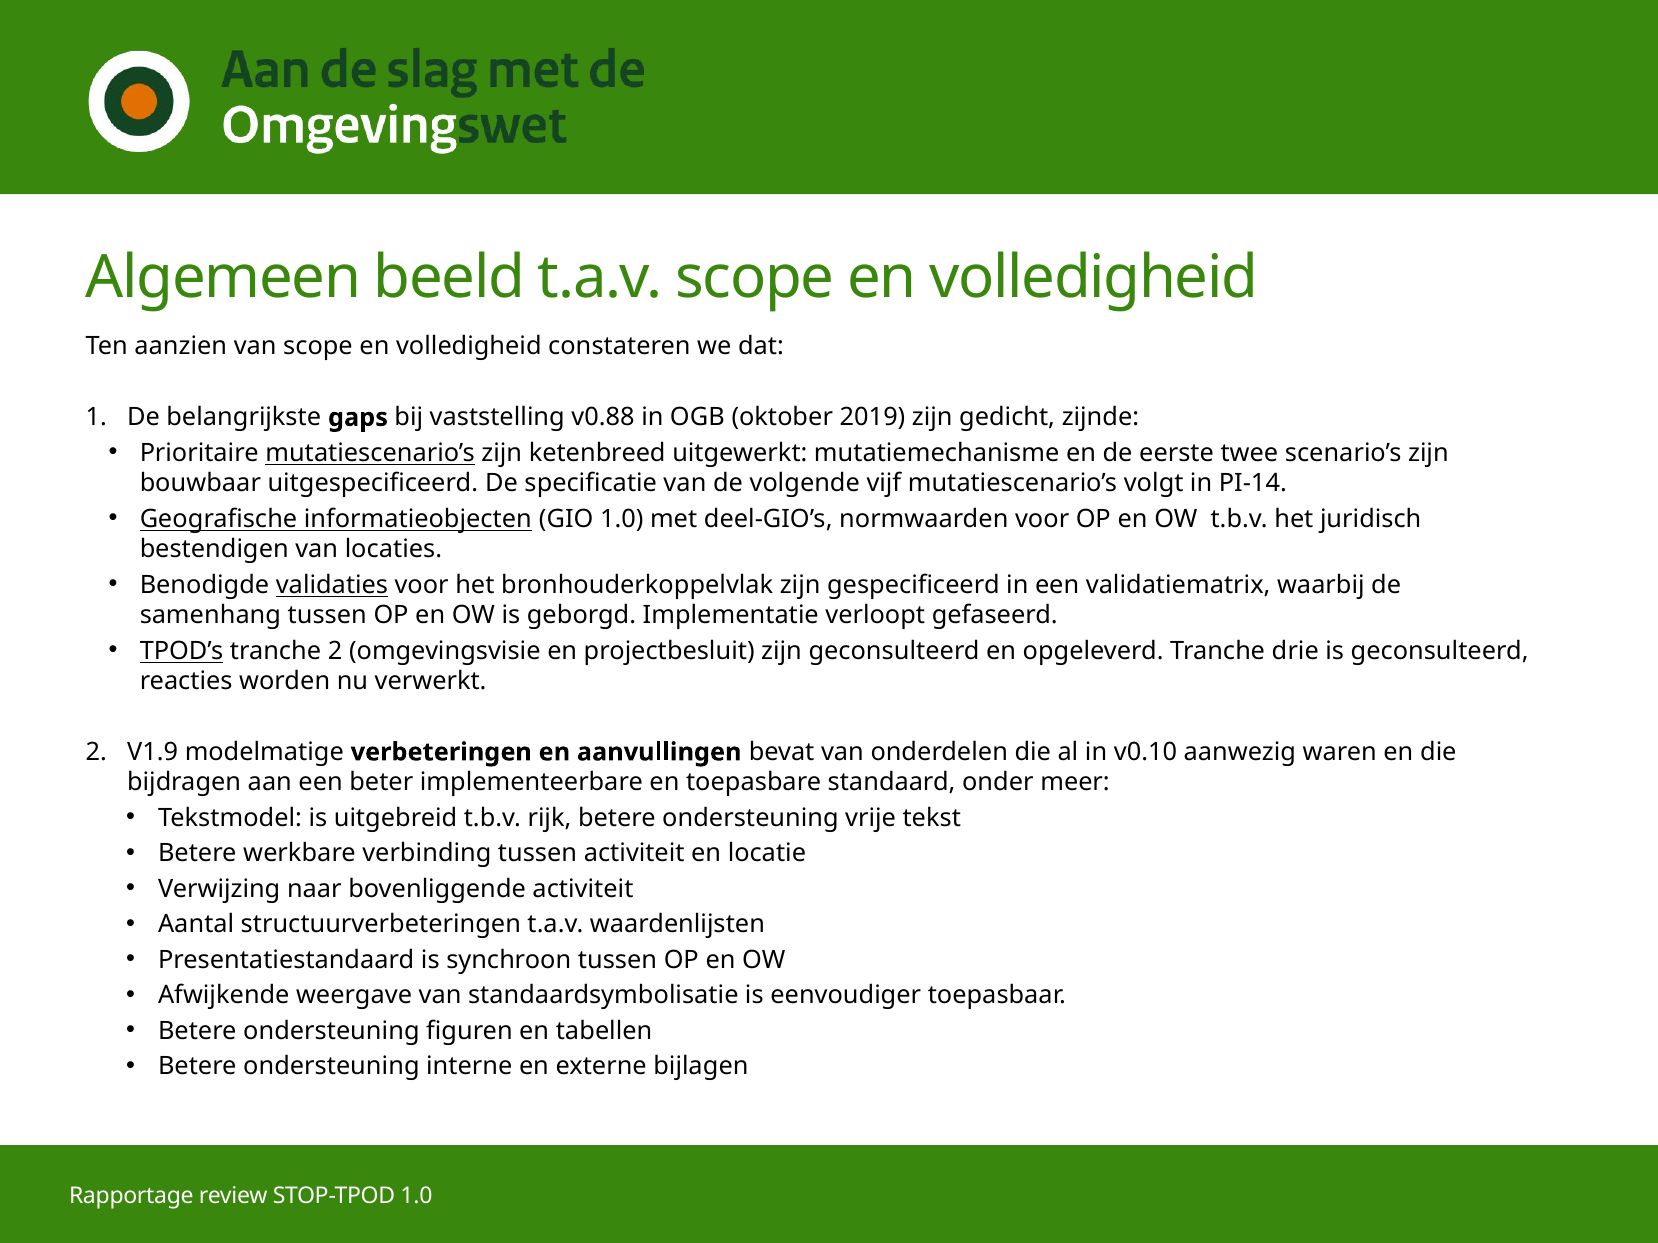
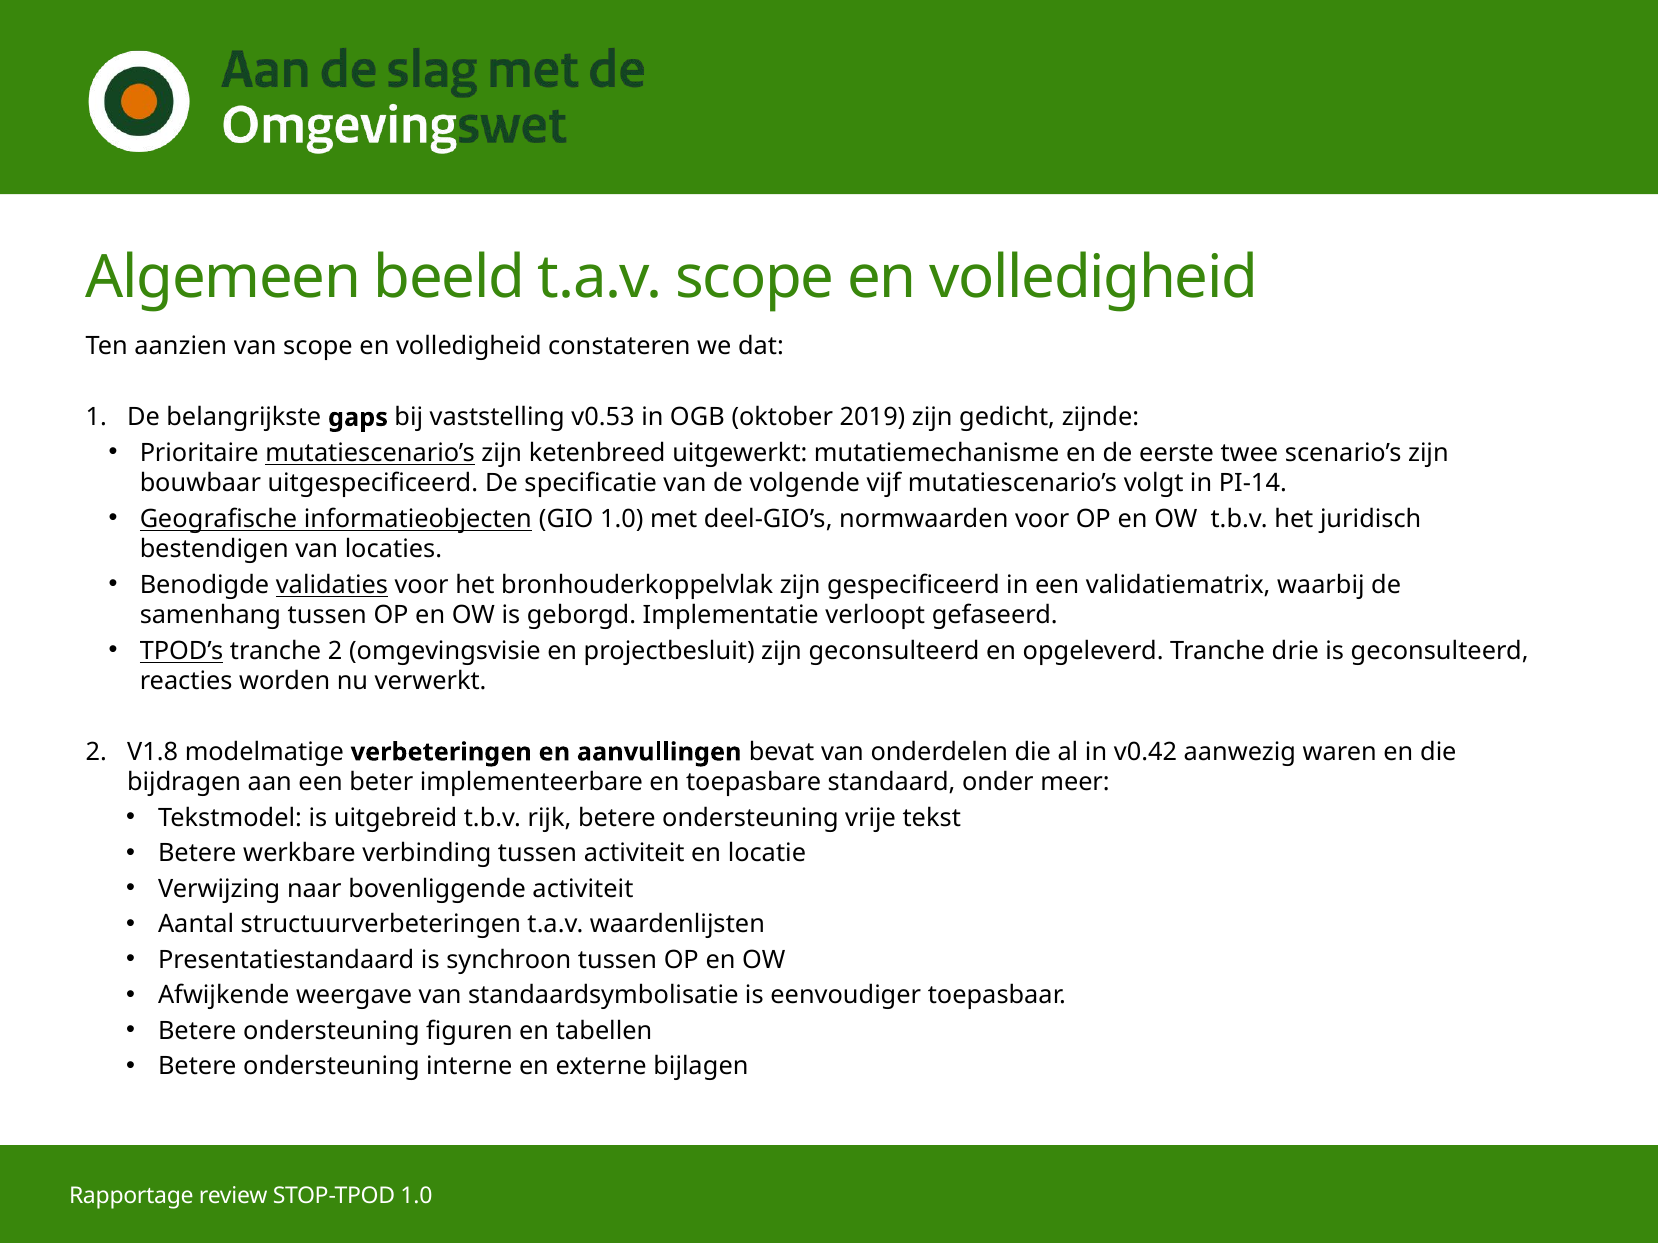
v0.88: v0.88 -> v0.53
V1.9: V1.9 -> V1.8
v0.10: v0.10 -> v0.42
